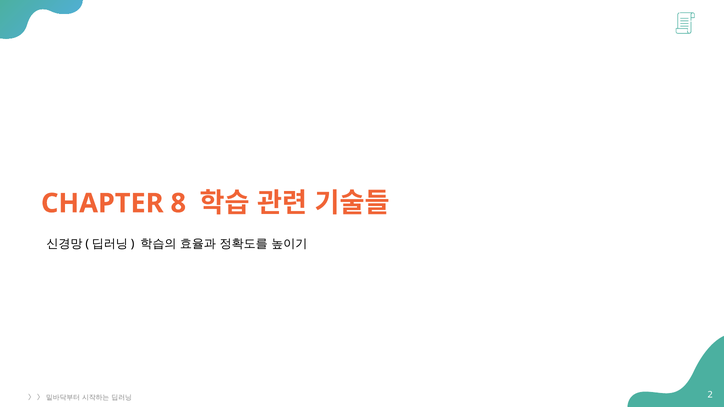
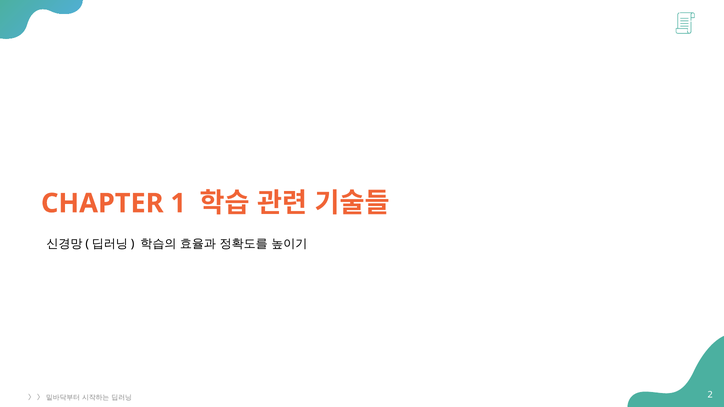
8: 8 -> 1
